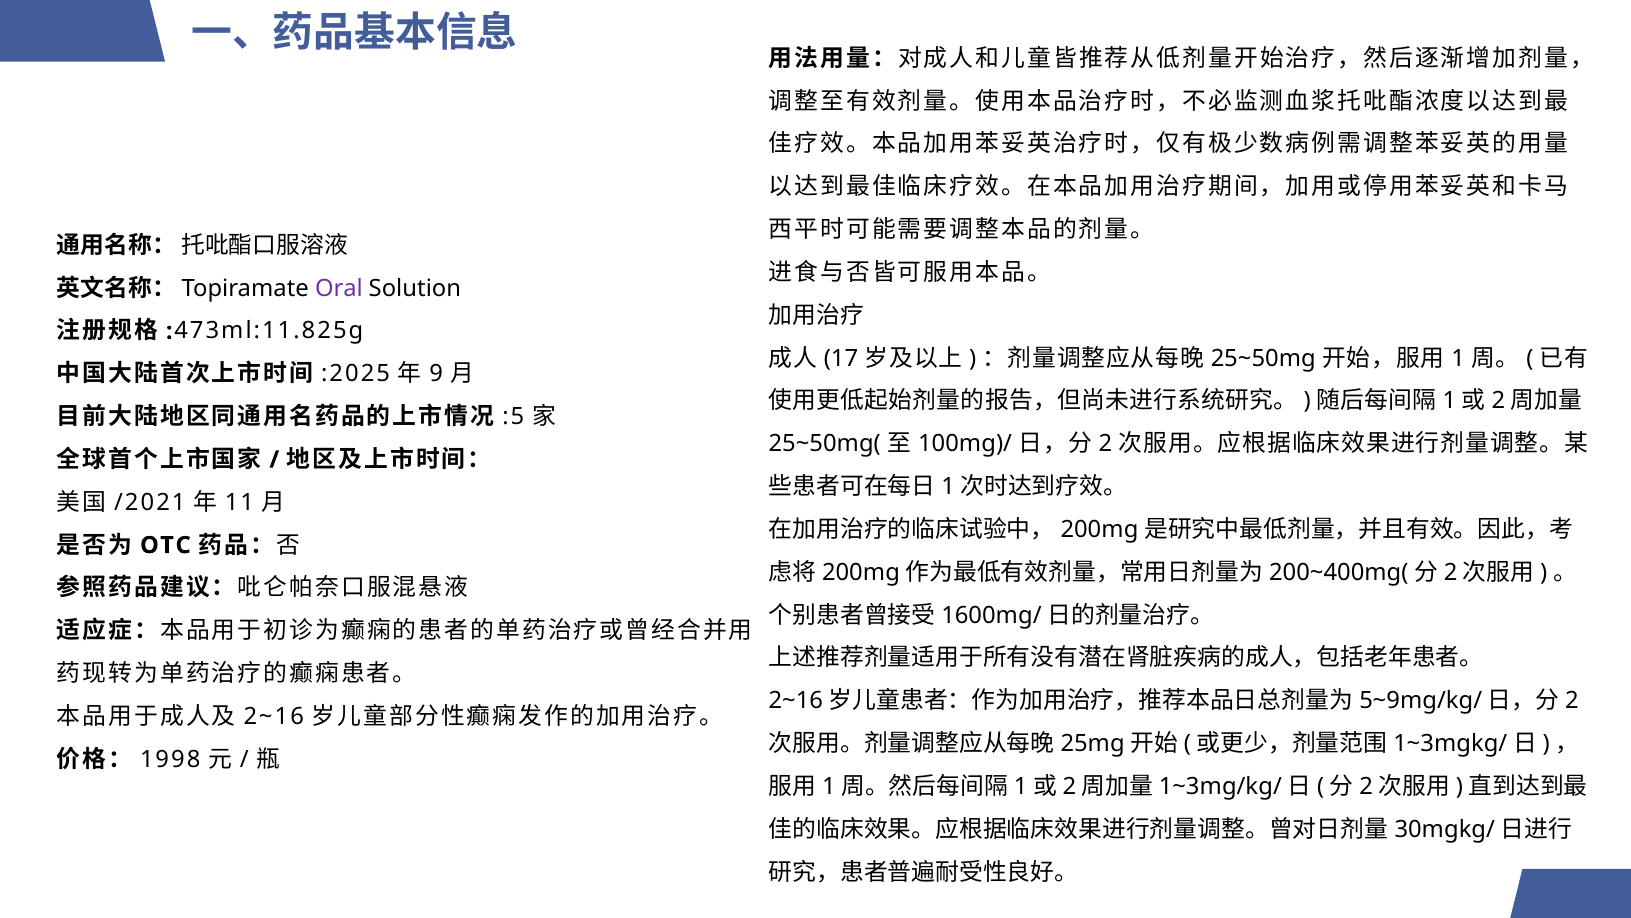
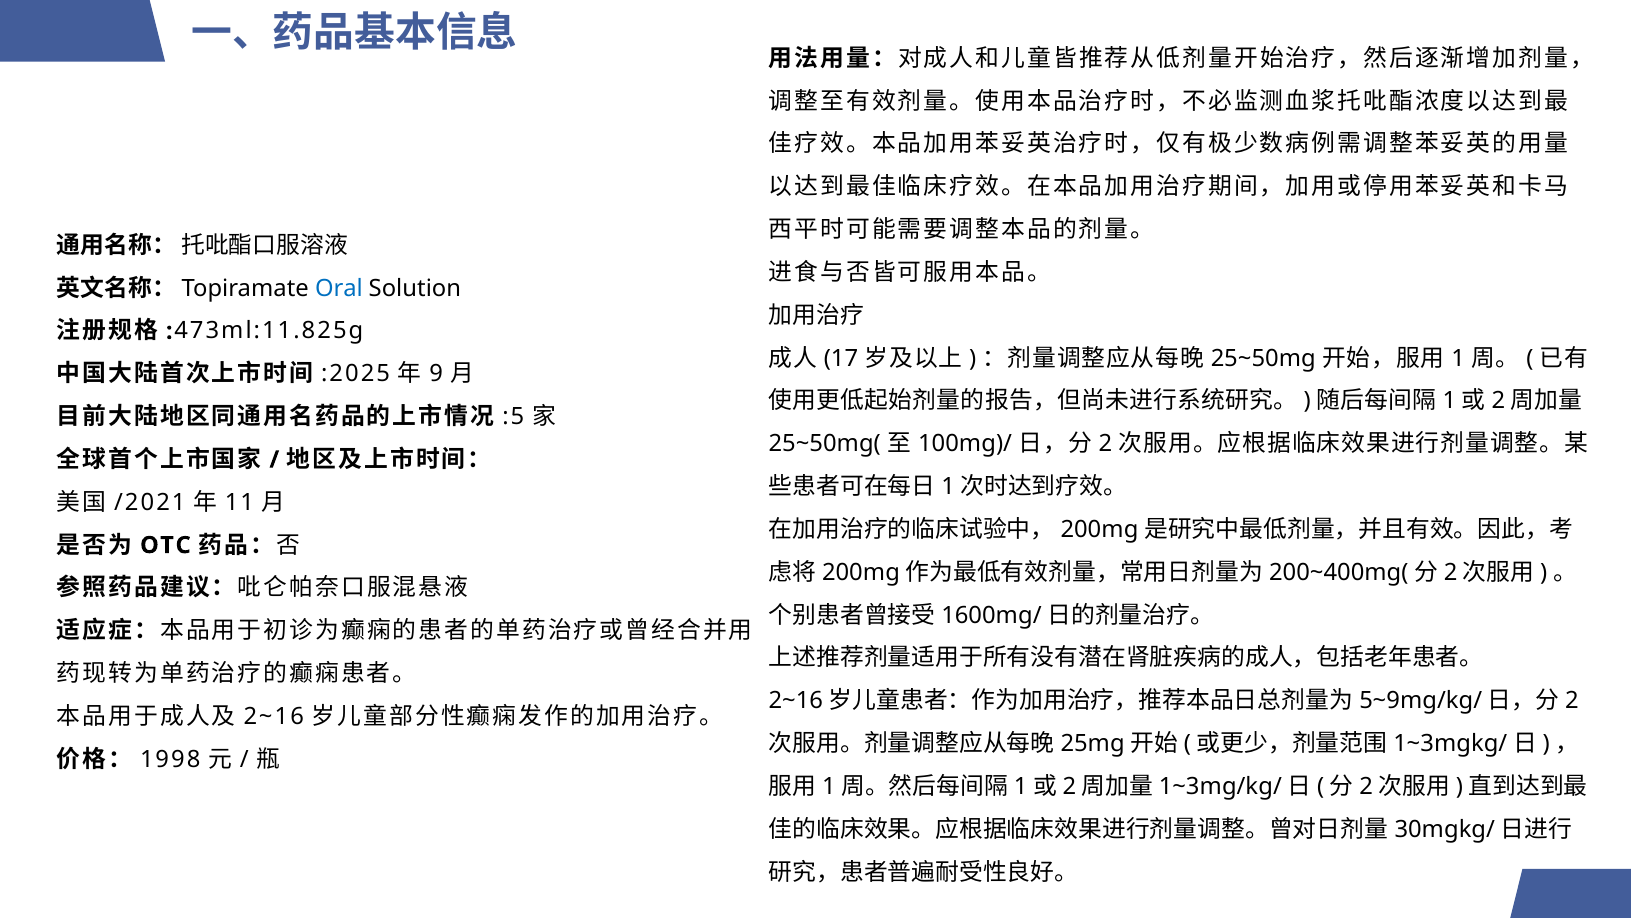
Oral colour: purple -> blue
